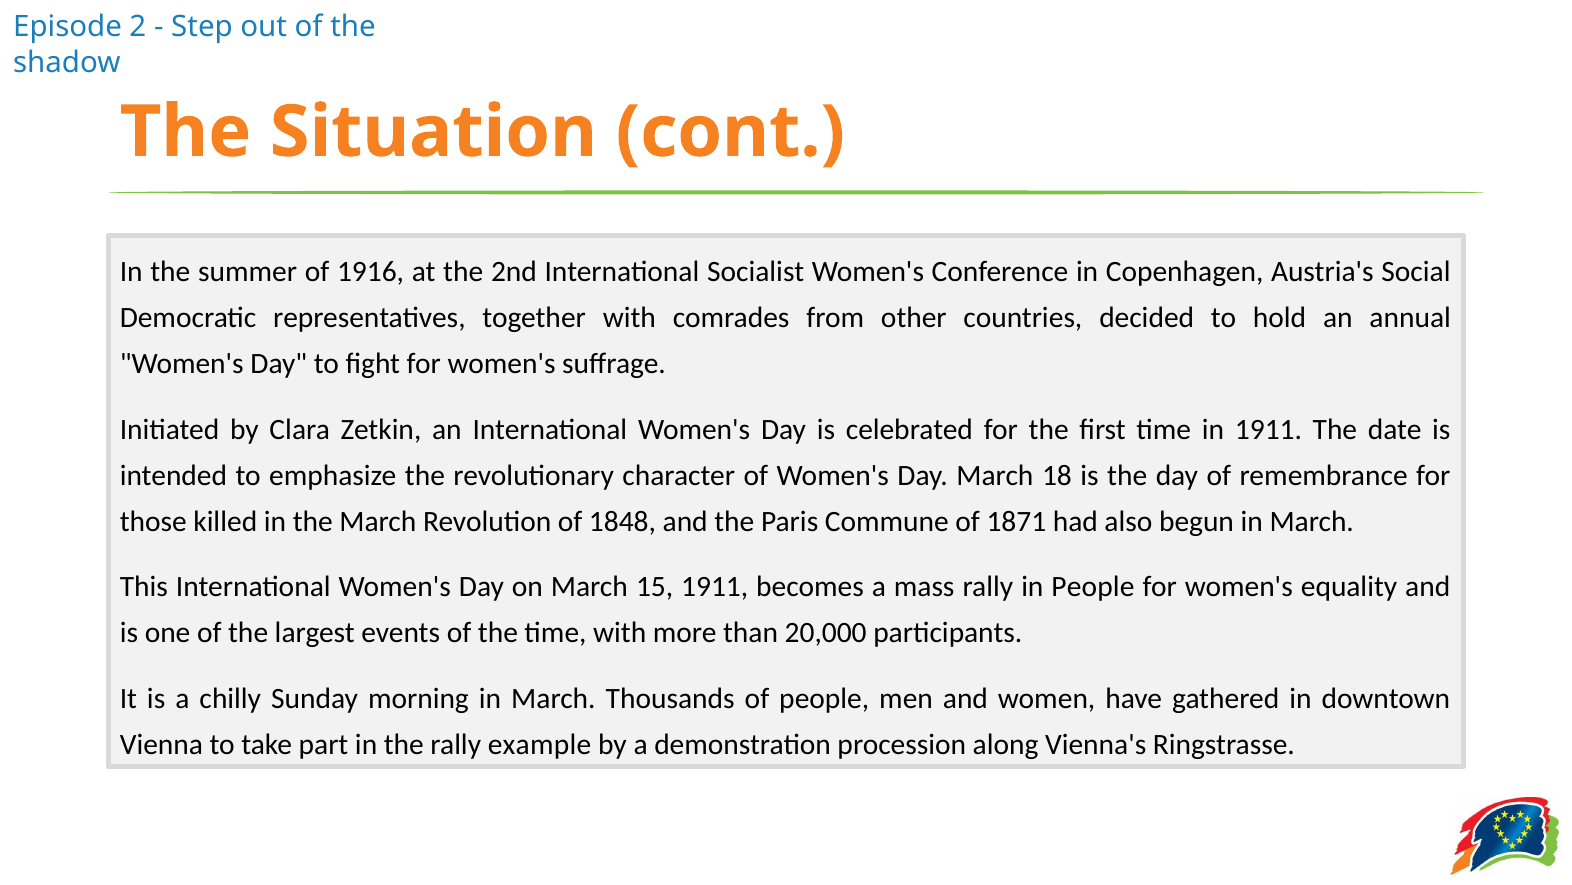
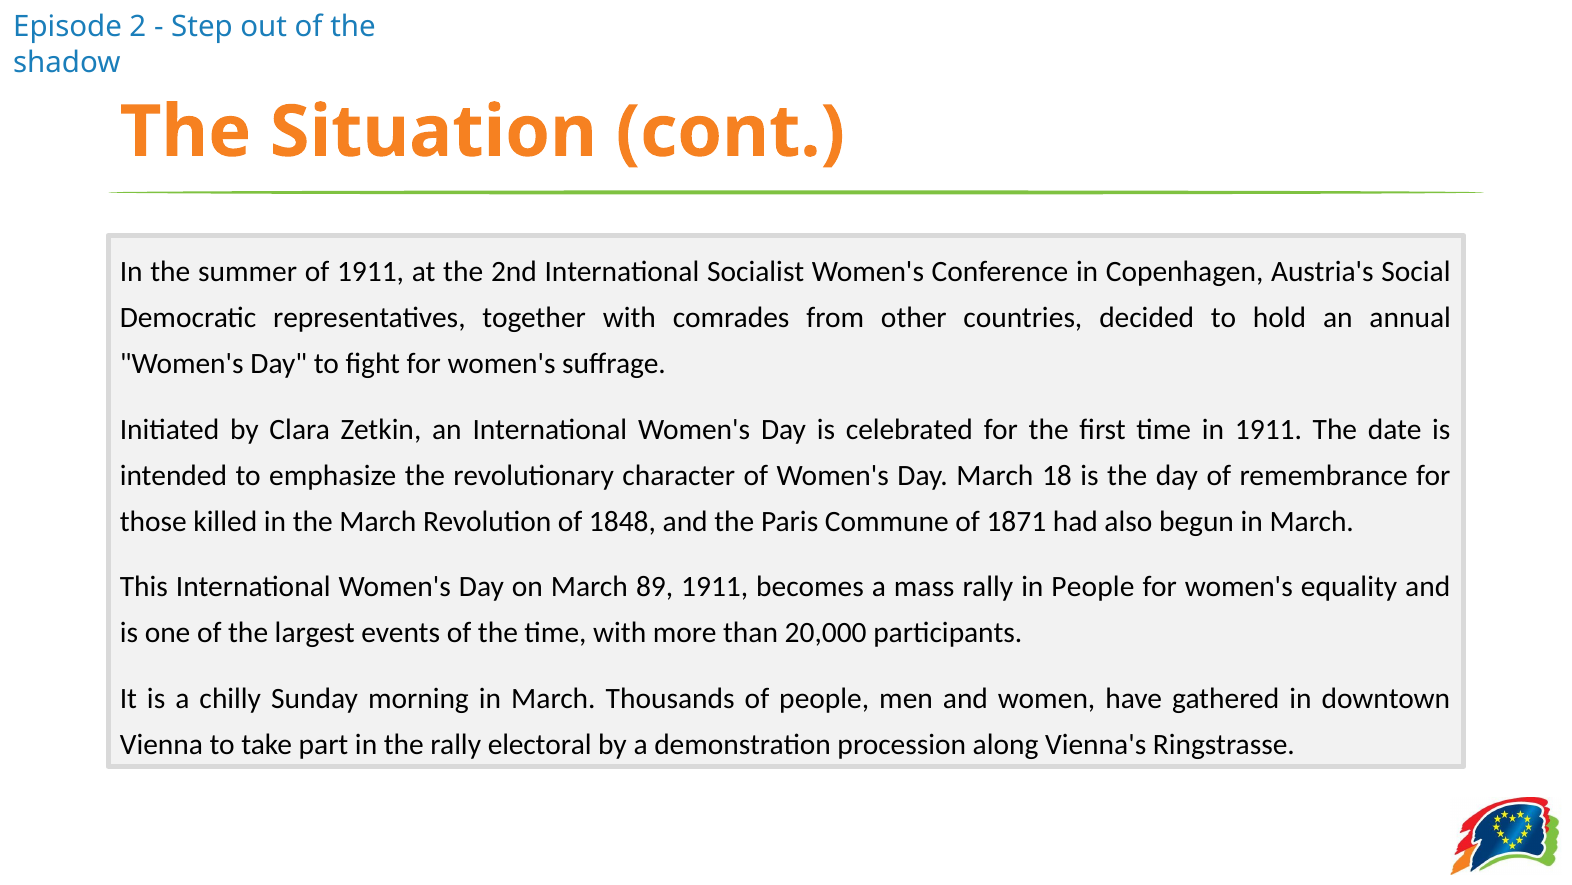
of 1916: 1916 -> 1911
15: 15 -> 89
example: example -> electoral
